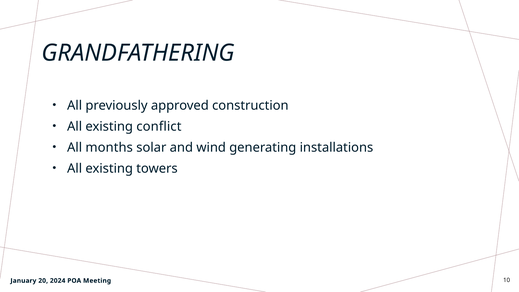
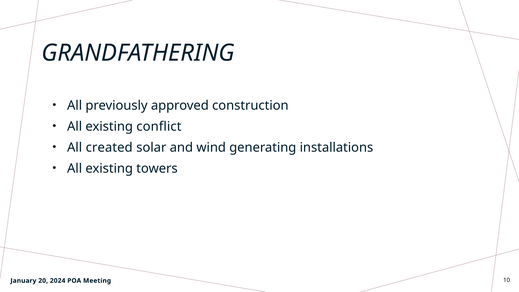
months: months -> created
